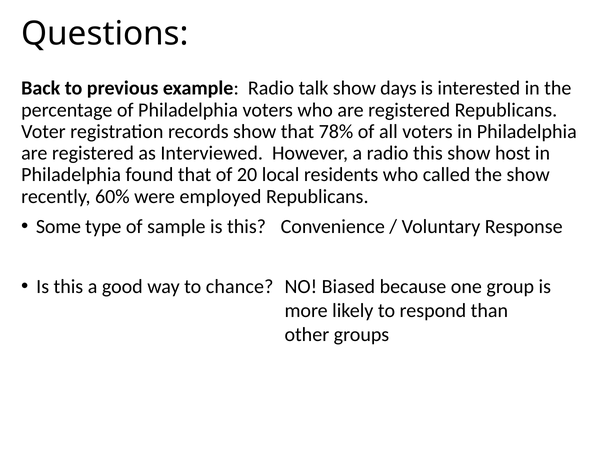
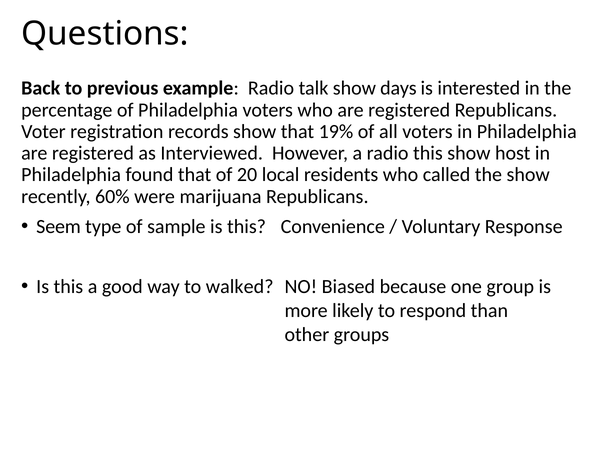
78%: 78% -> 19%
employed: employed -> marijuana
Some: Some -> Seem
chance: chance -> walked
